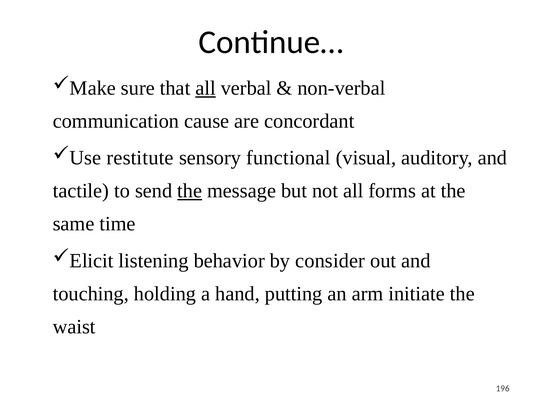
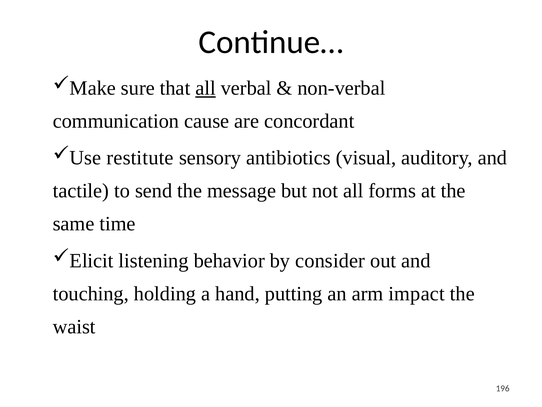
functional: functional -> antibiotics
the at (190, 191) underline: present -> none
initiate: initiate -> impact
